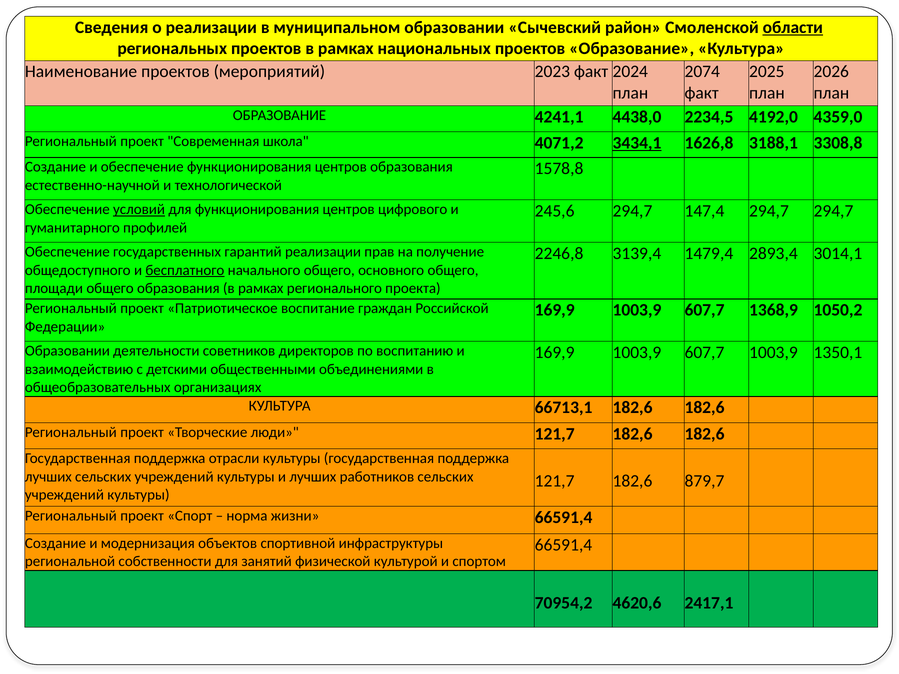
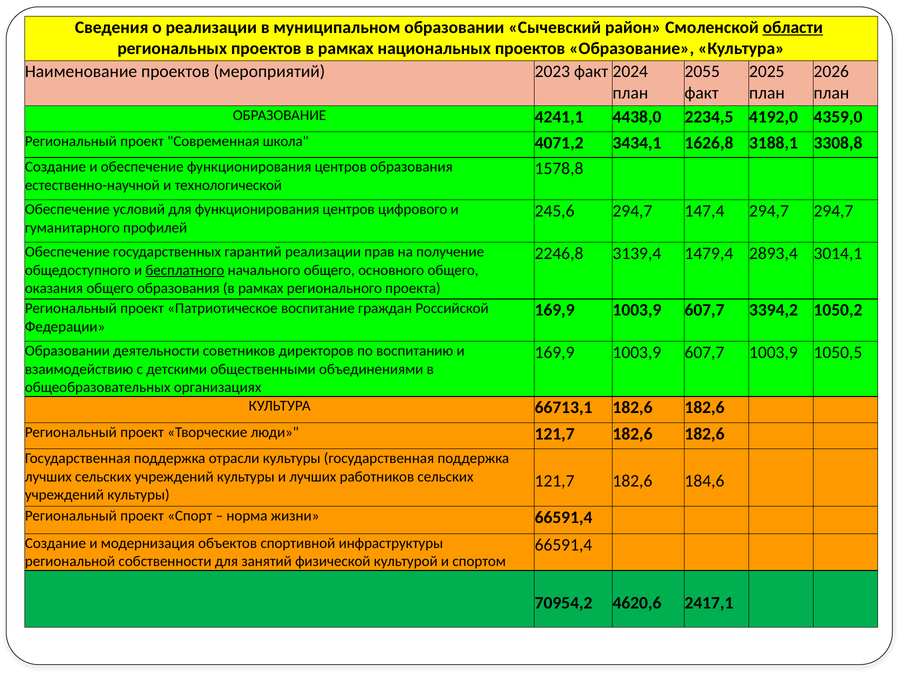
2074: 2074 -> 2055
3434,1 underline: present -> none
условий underline: present -> none
площади: площади -> оказания
1368,9: 1368,9 -> 3394,2
1350,1: 1350,1 -> 1050,5
879,7: 879,7 -> 184,6
